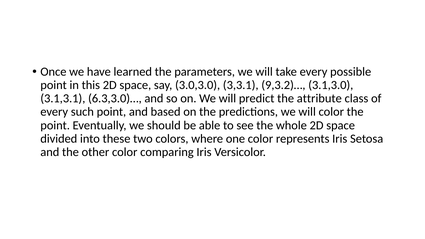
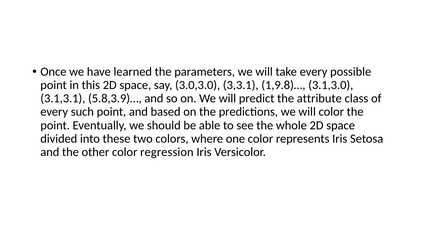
9,3.2)…: 9,3.2)… -> 1,9.8)…
6.3,3.0)…: 6.3,3.0)… -> 5.8,3.9)…
comparing: comparing -> regression
